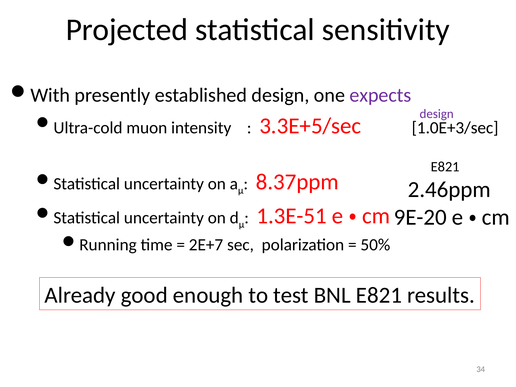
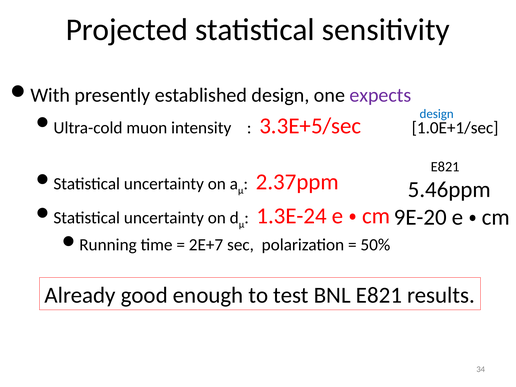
design at (437, 114) colour: purple -> blue
1.0E+3/sec: 1.0E+3/sec -> 1.0E+1/sec
8.37ppm: 8.37ppm -> 2.37ppm
2.46ppm: 2.46ppm -> 5.46ppm
1.3E-51: 1.3E-51 -> 1.3E-24
